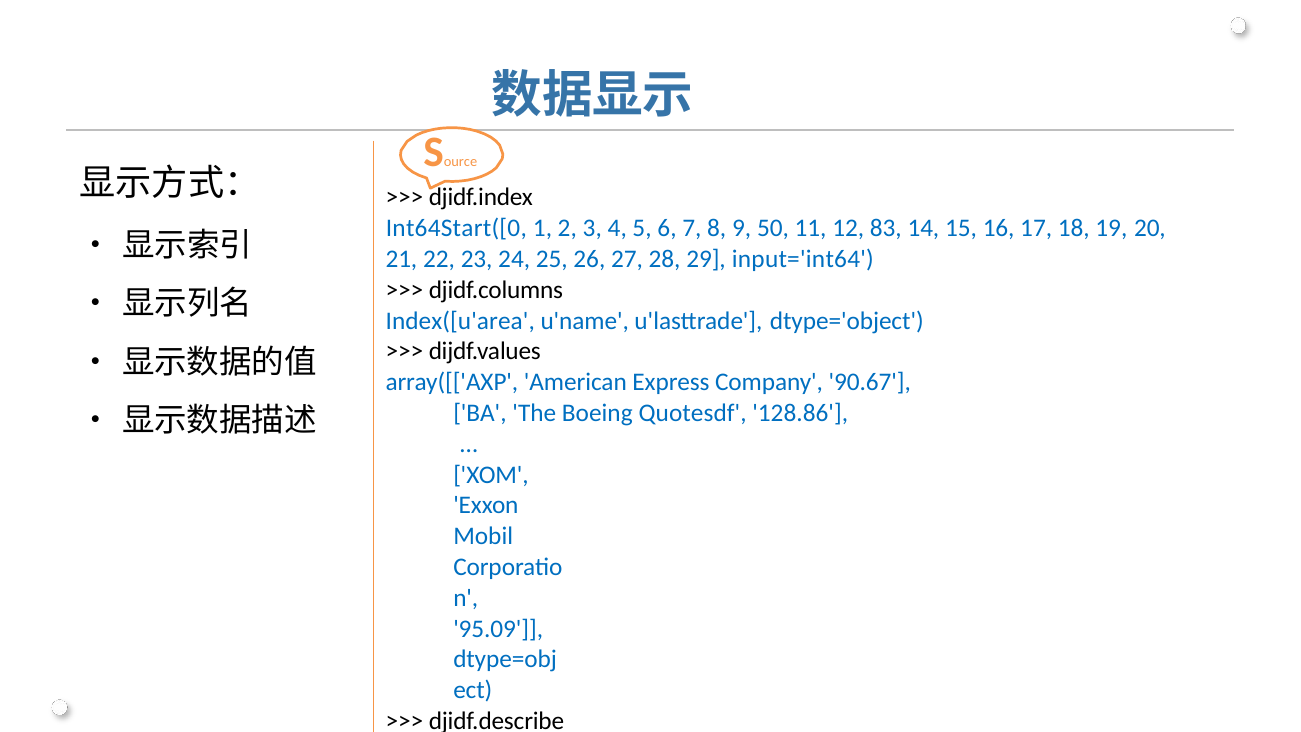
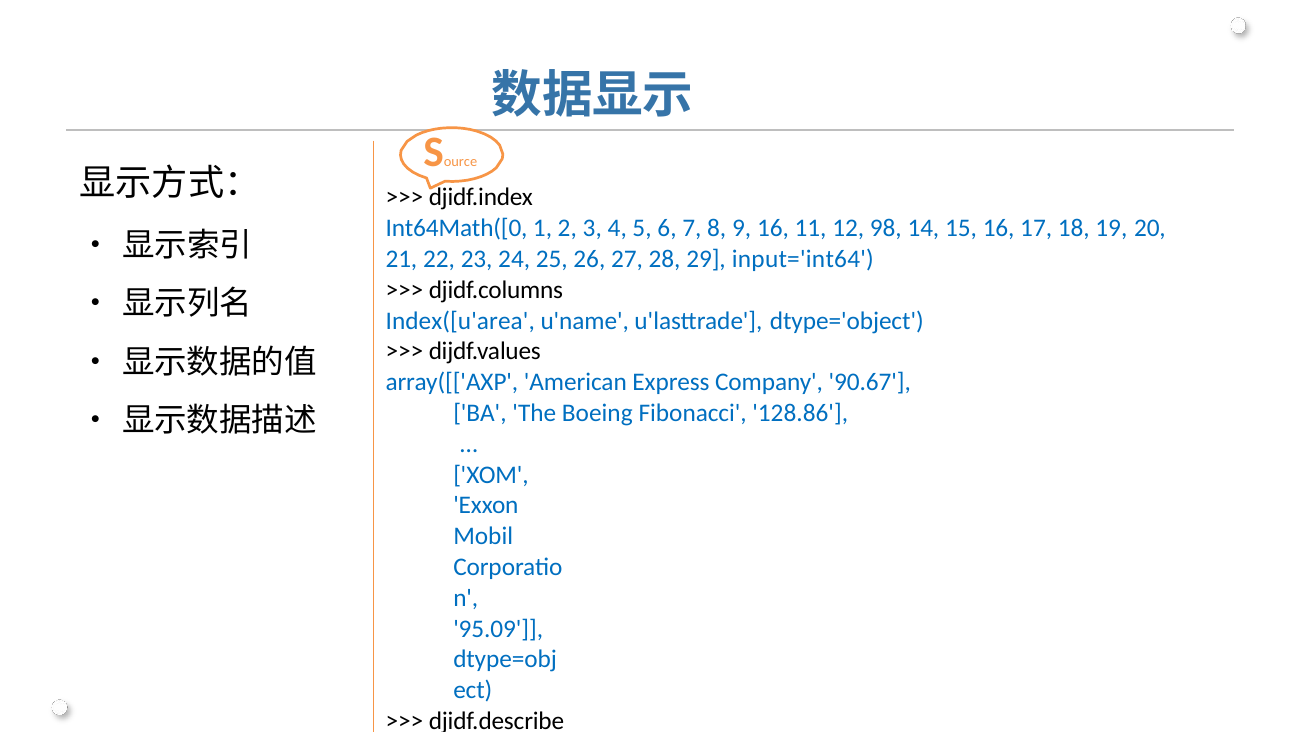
Int64Start([0: Int64Start([0 -> Int64Math([0
9 50: 50 -> 16
83: 83 -> 98
Quotesdf: Quotesdf -> Fibonacci
